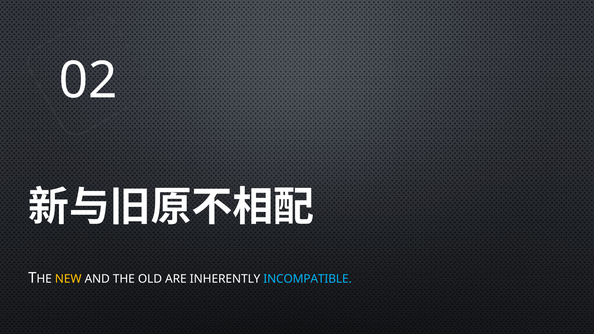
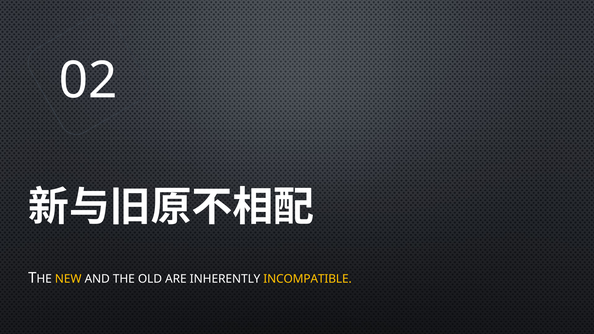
INCOMPATIBLE colour: light blue -> yellow
